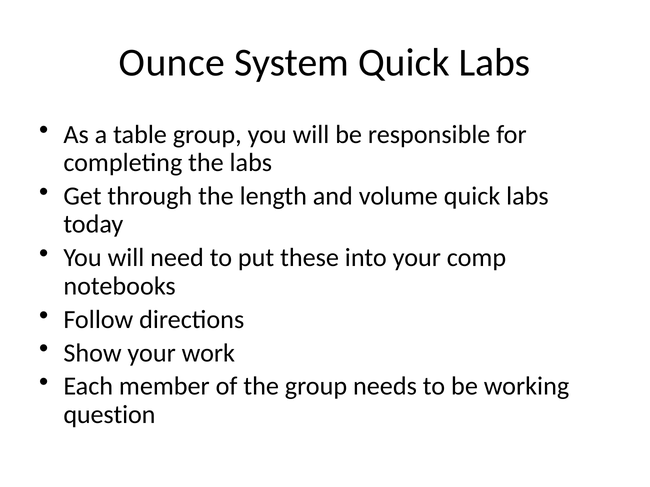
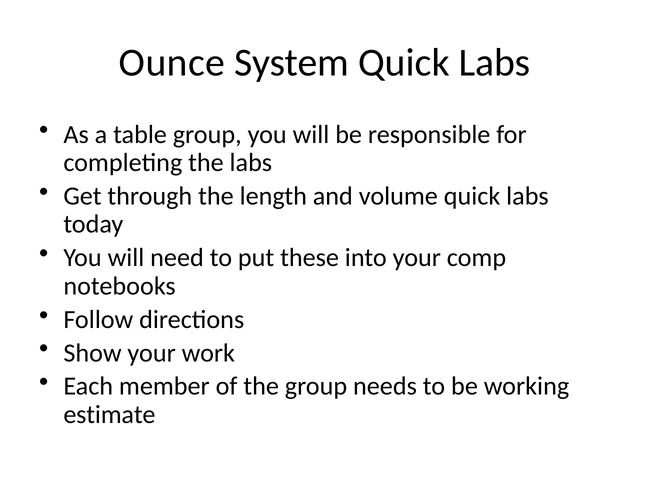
question: question -> estimate
